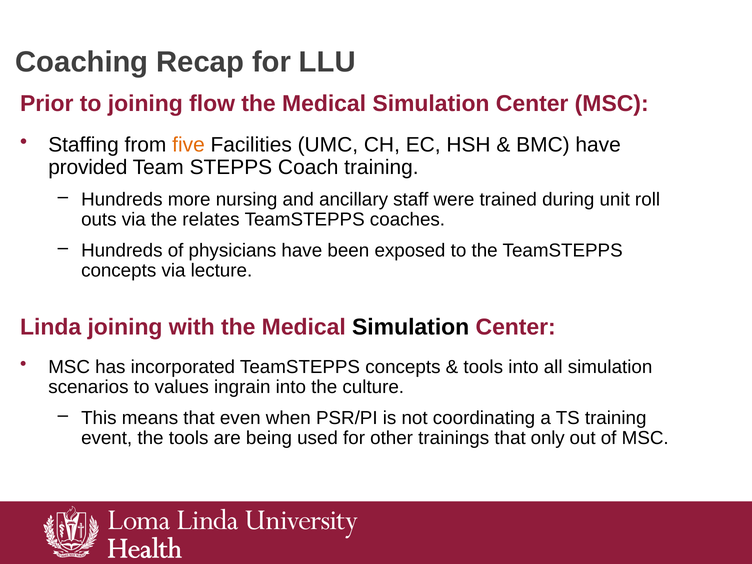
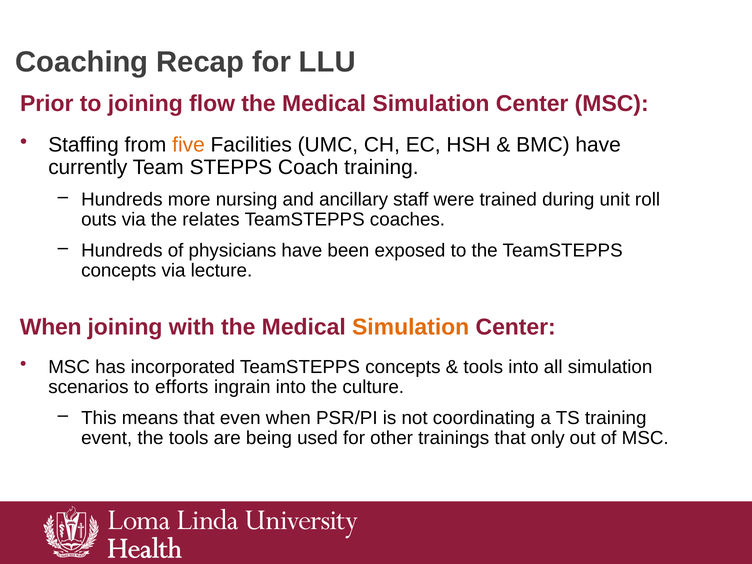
provided: provided -> currently
Linda at (51, 327): Linda -> When
Simulation at (411, 327) colour: black -> orange
values: values -> efforts
